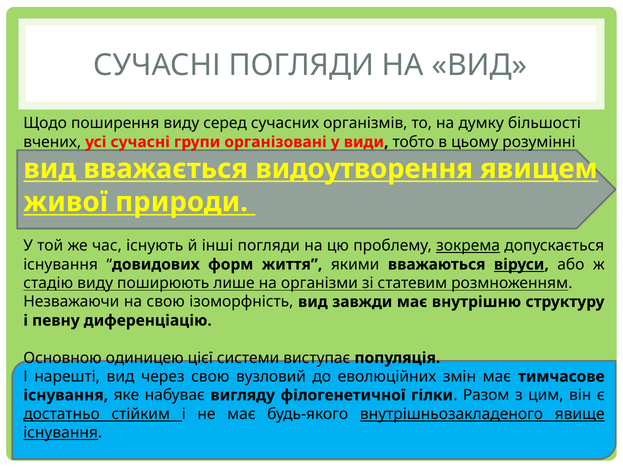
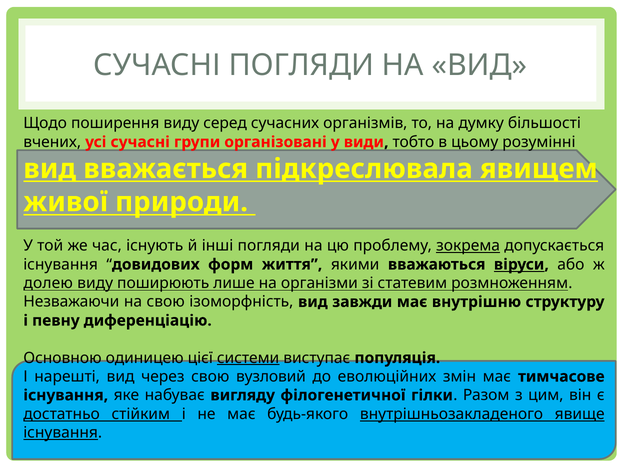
видоутворення: видоутворення -> підкреслювала
стадію: стадію -> долею
системи underline: none -> present
